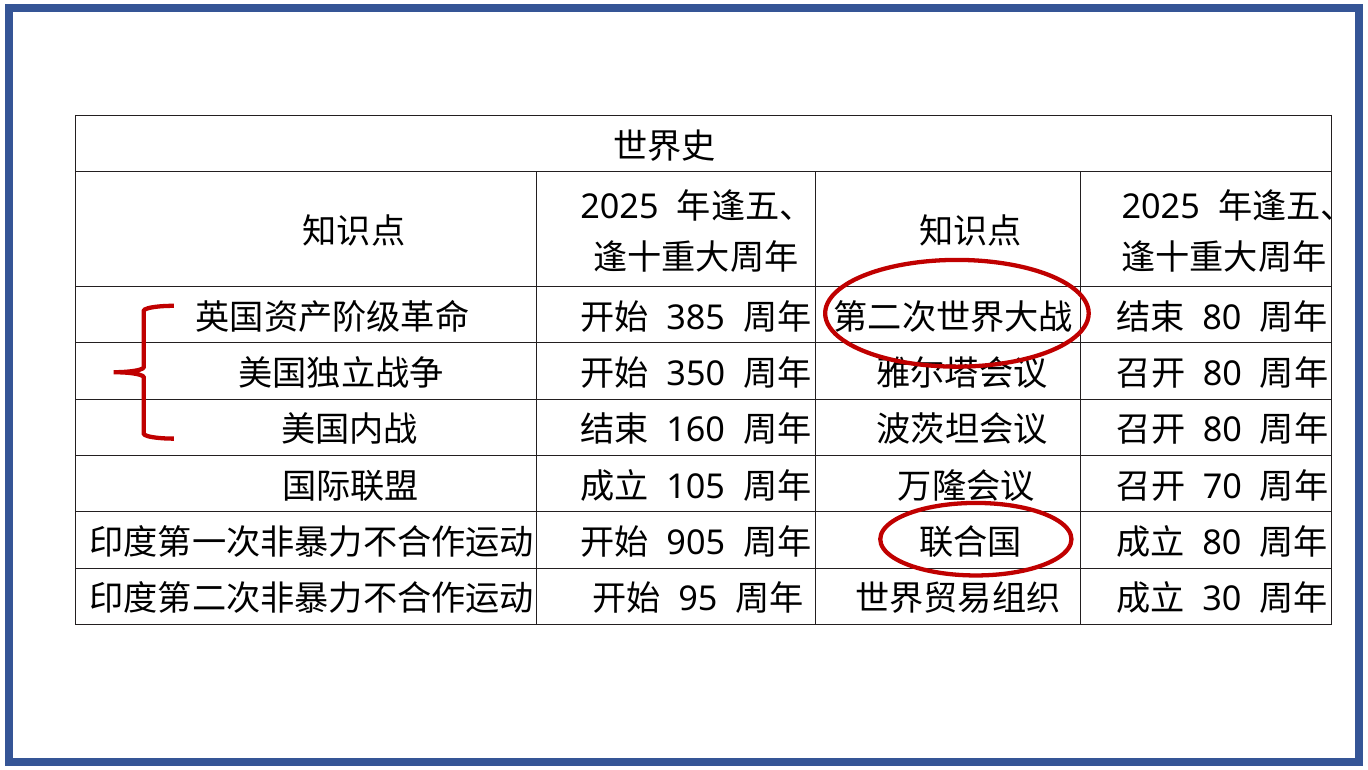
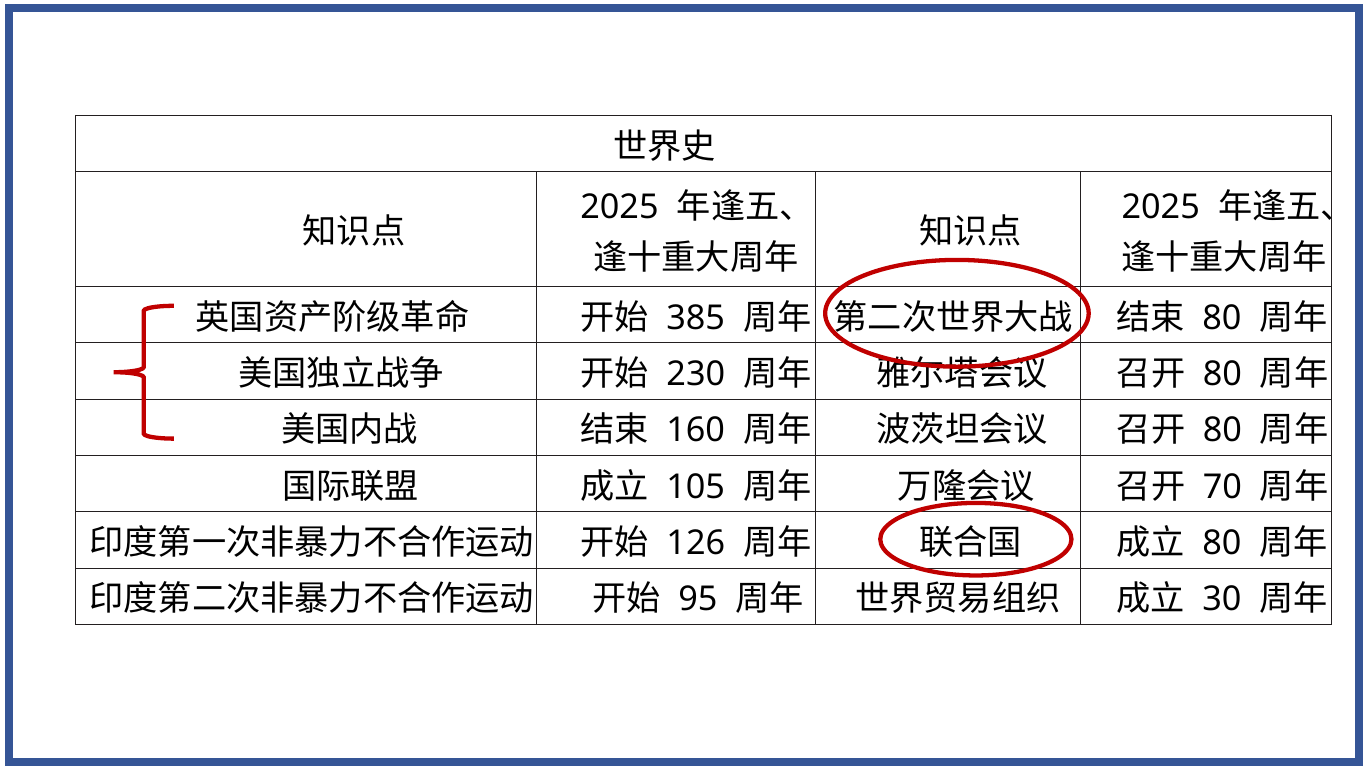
350: 350 -> 230
905: 905 -> 126
